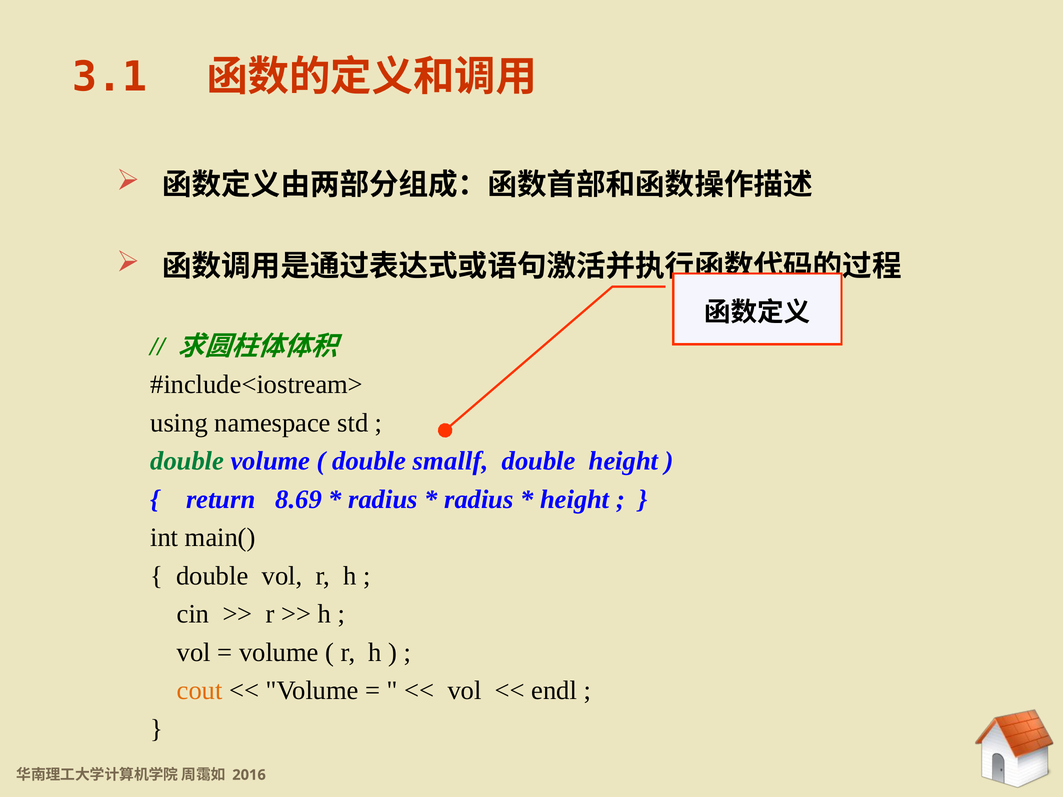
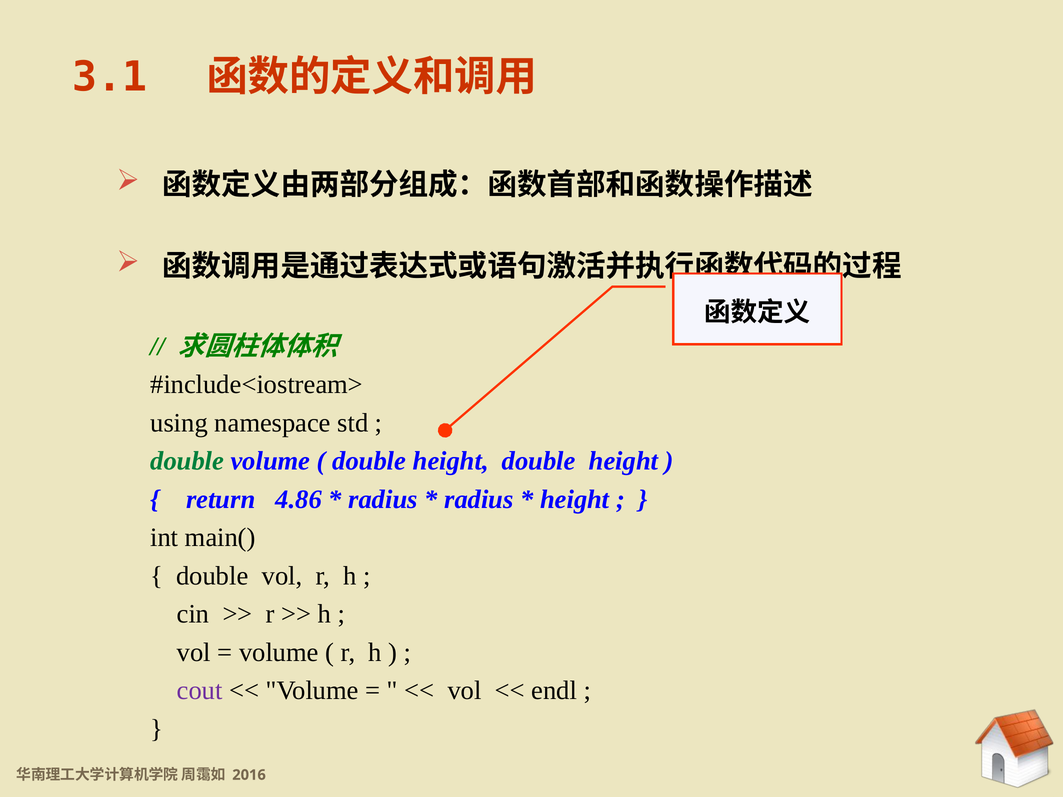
smallf at (451, 461): smallf -> height
8.69: 8.69 -> 4.86
cout colour: orange -> purple
